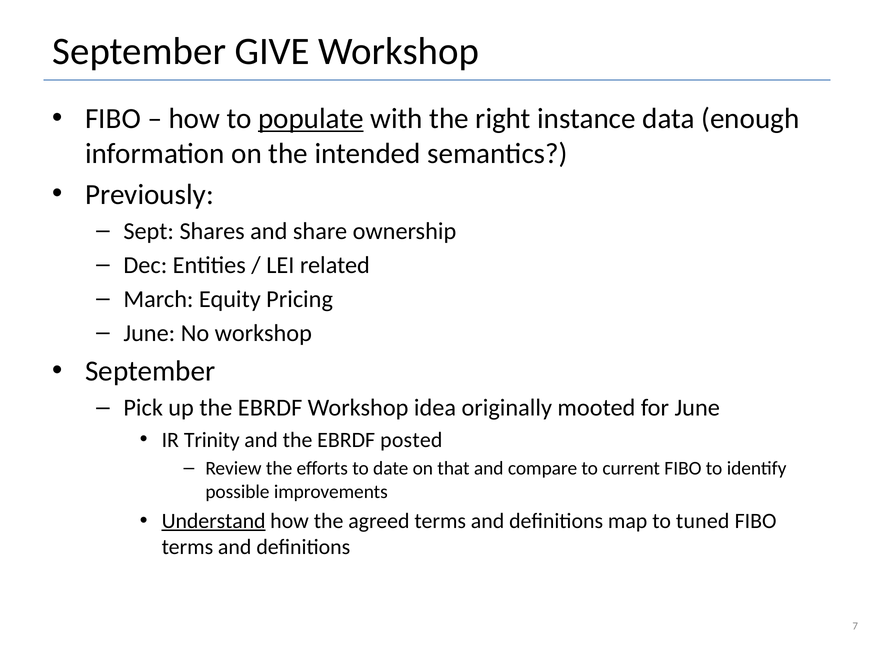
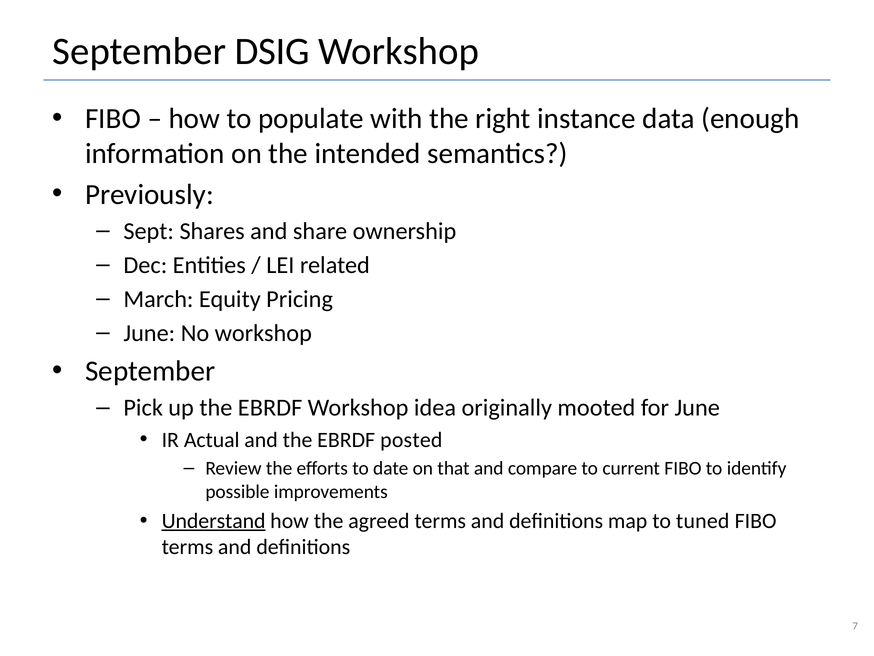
GIVE: GIVE -> DSIG
populate underline: present -> none
Trinity: Trinity -> Actual
